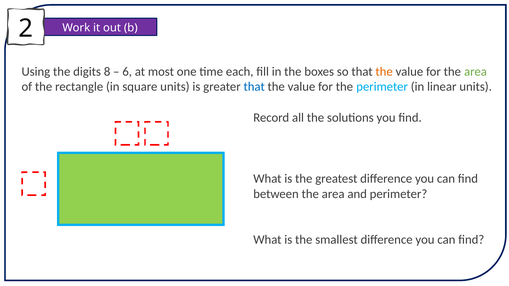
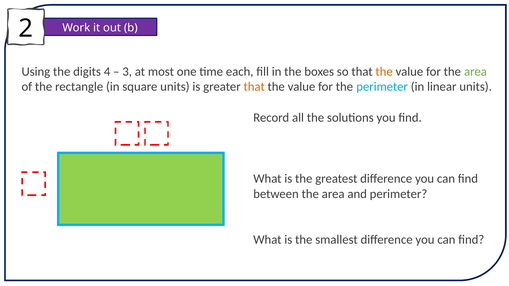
8: 8 -> 4
6: 6 -> 3
that at (254, 87) colour: blue -> orange
